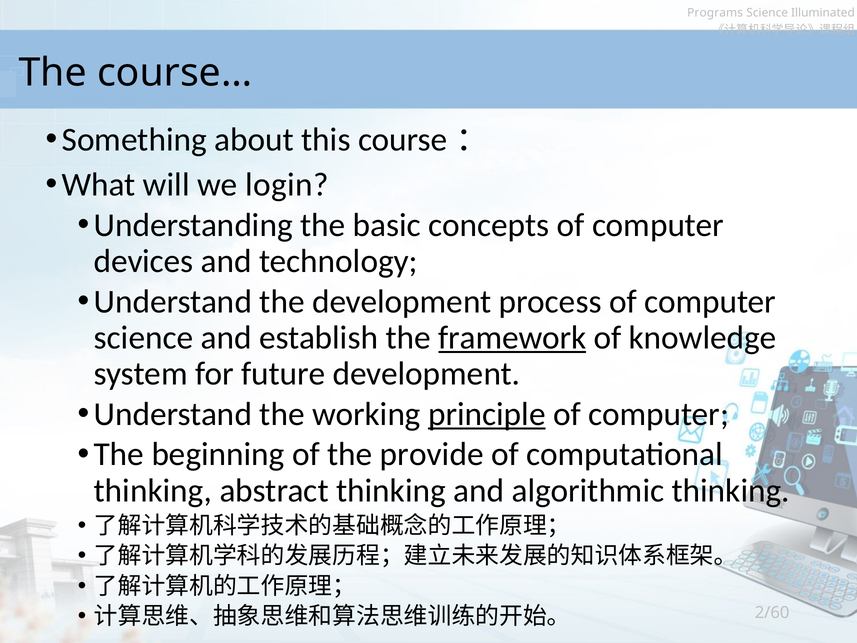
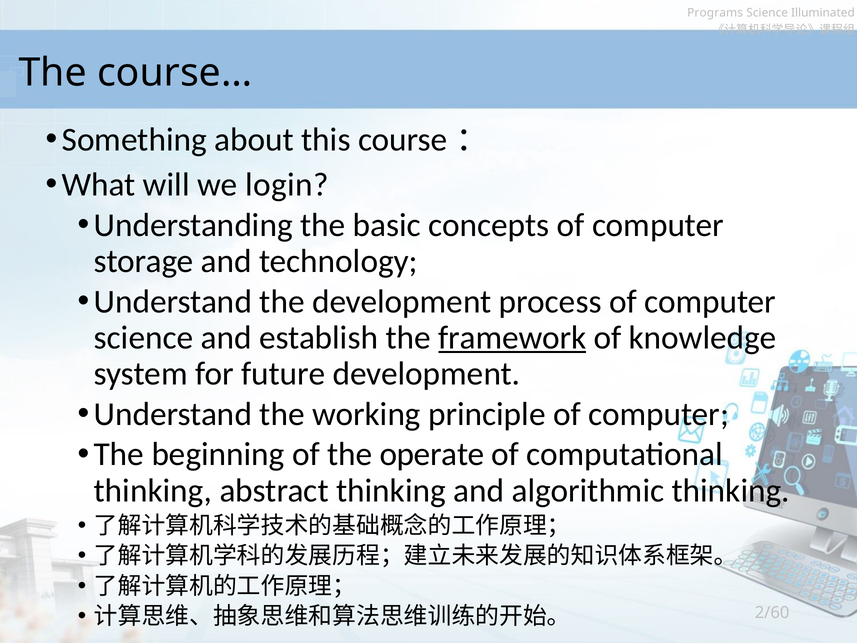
devices: devices -> storage
principle underline: present -> none
provide: provide -> operate
